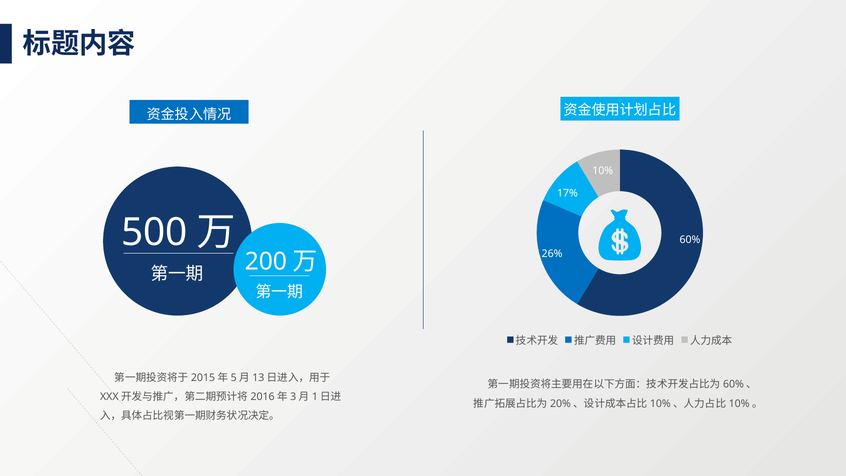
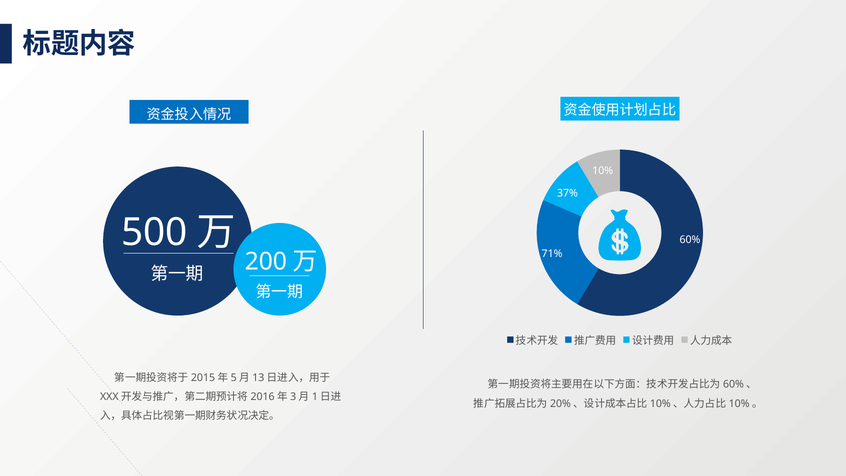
17%: 17% -> 37%
26%: 26% -> 71%
